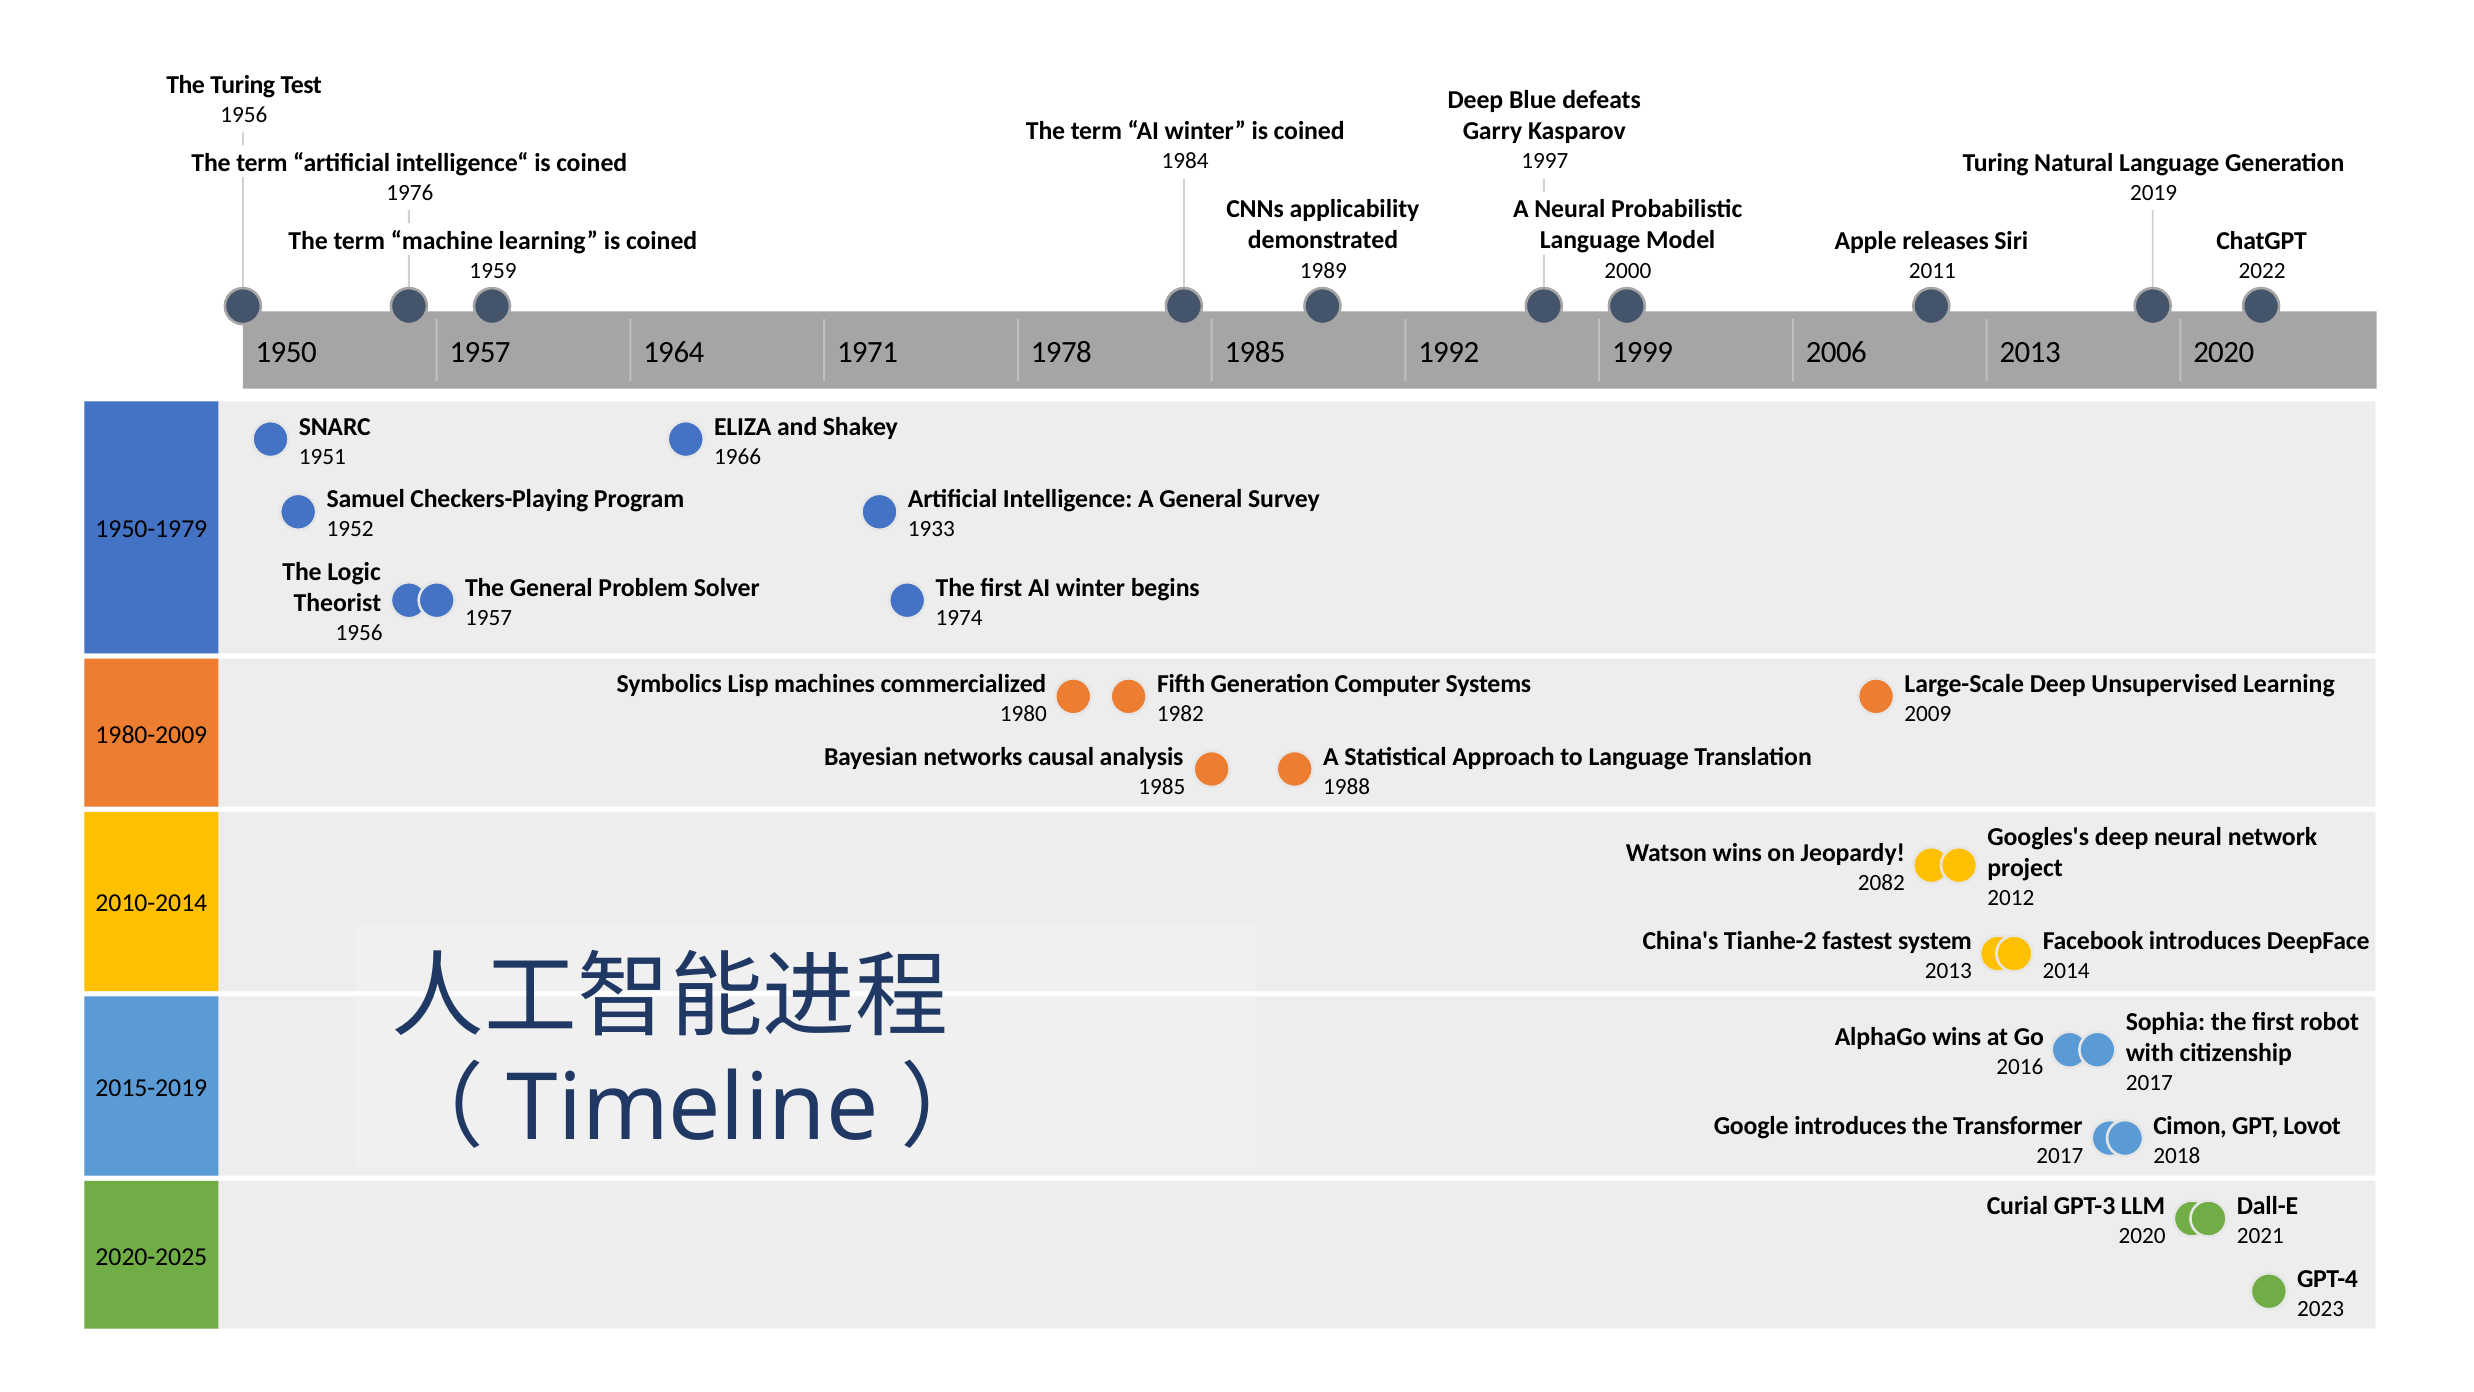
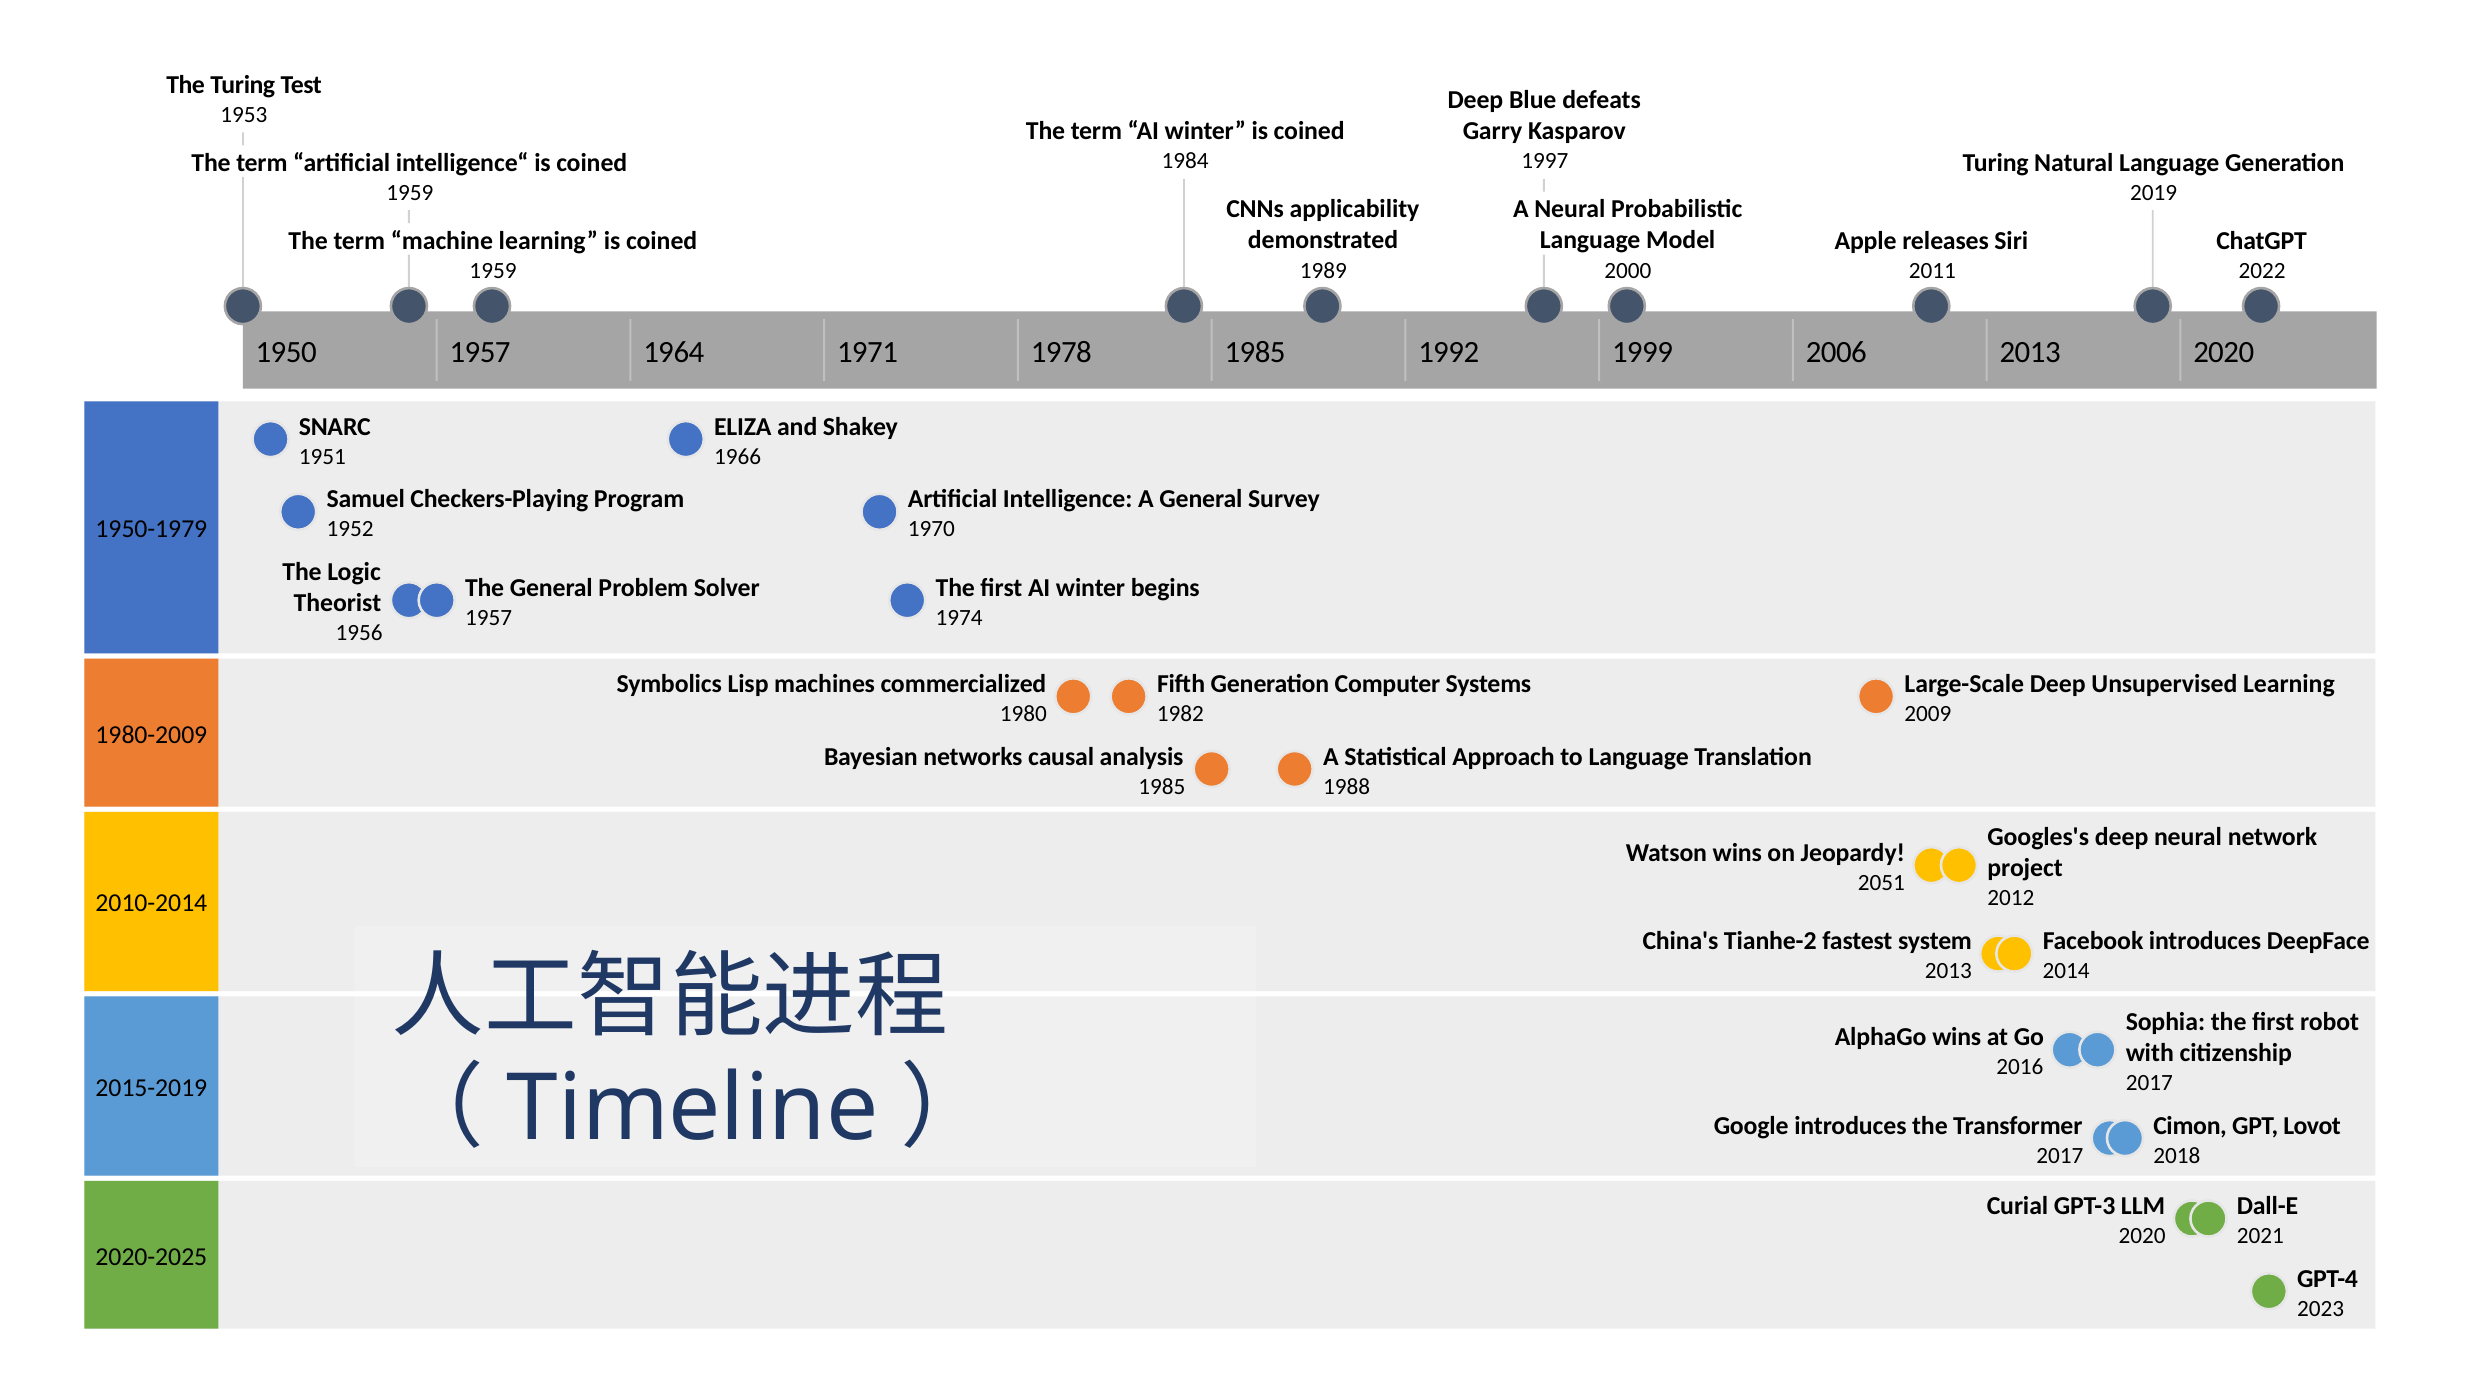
1956 at (244, 115): 1956 -> 1953
1976 at (410, 192): 1976 -> 1959
1933: 1933 -> 1970
2082: 2082 -> 2051
